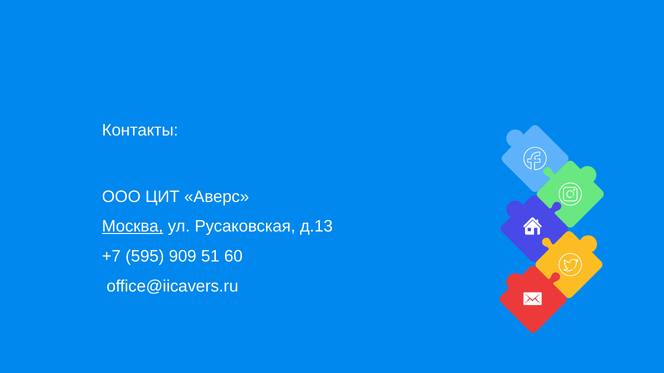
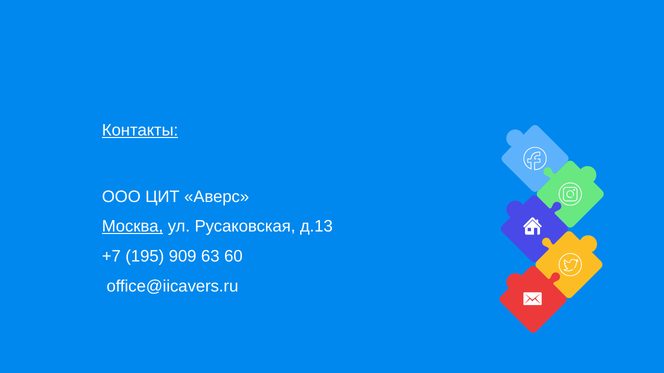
Контакты underline: none -> present
595: 595 -> 195
51: 51 -> 63
